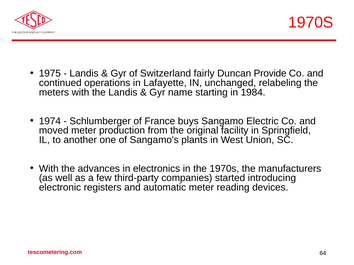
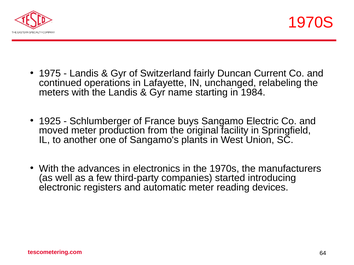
Provide: Provide -> Current
1974: 1974 -> 1925
